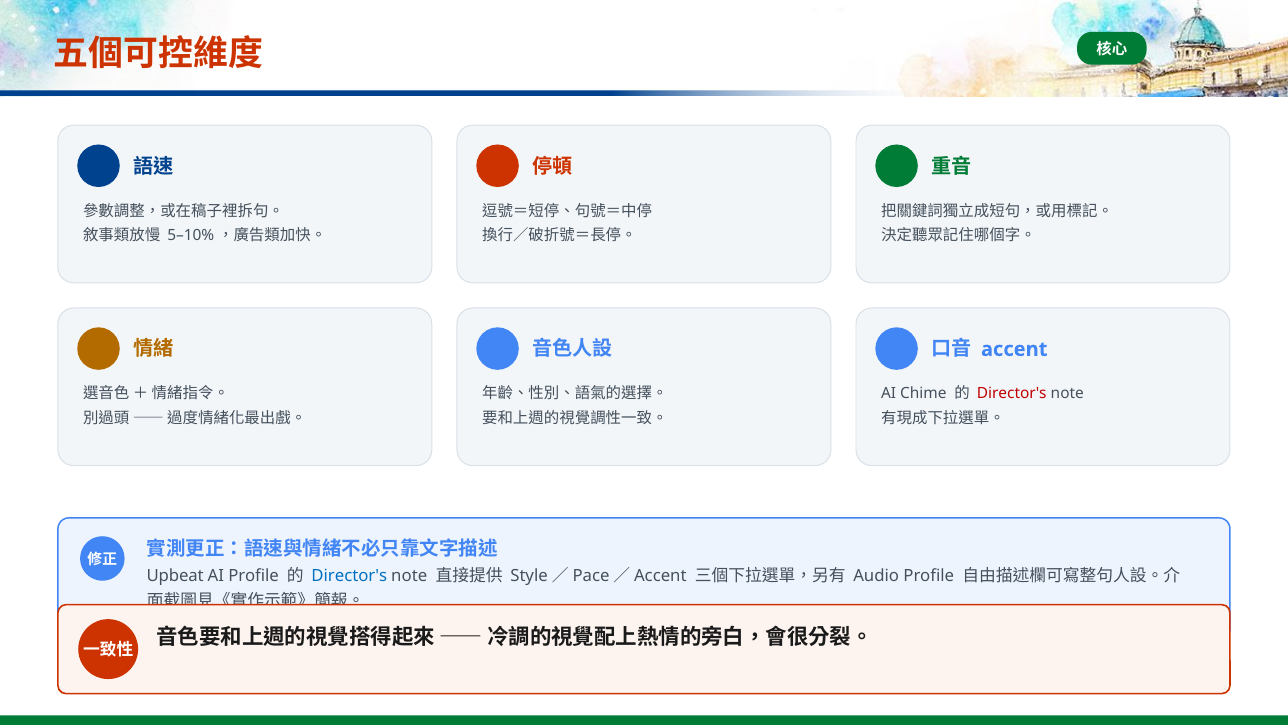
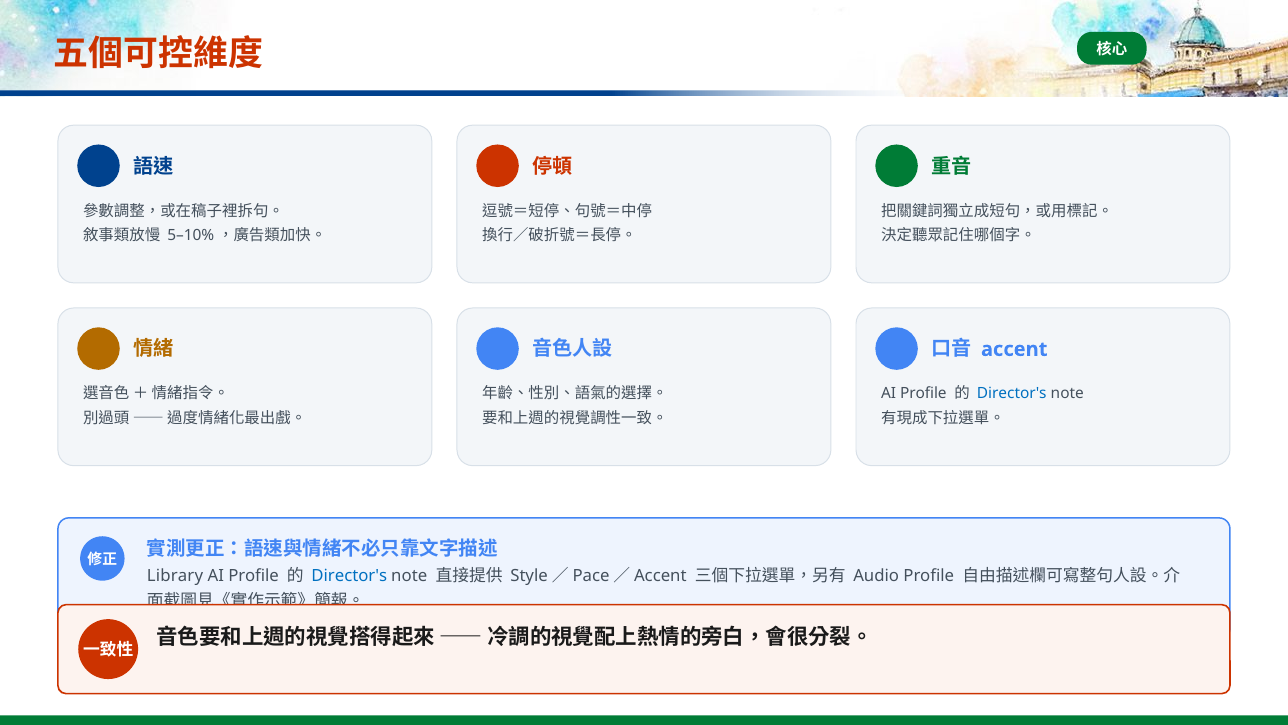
Chime at (923, 394): Chime -> Profile
Director's at (1012, 394) colour: red -> blue
Upbeat: Upbeat -> Library
